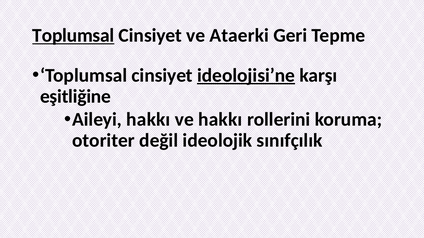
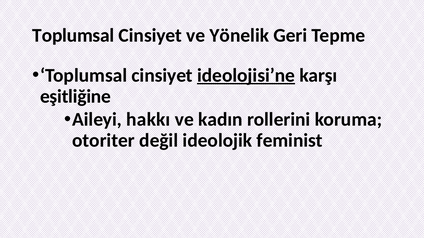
Toplumsal at (73, 36) underline: present -> none
Ataerki: Ataerki -> Yönelik
ve hakkı: hakkı -> kadın
sınıfçılık: sınıfçılık -> feminist
